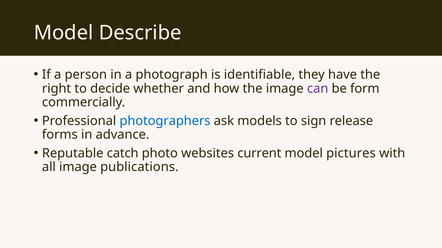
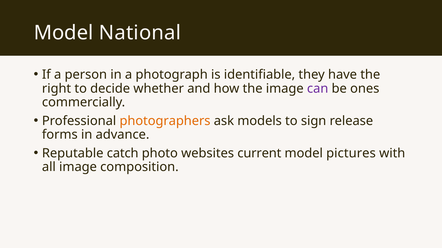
Describe: Describe -> National
form: form -> ones
photographers colour: blue -> orange
publications: publications -> composition
